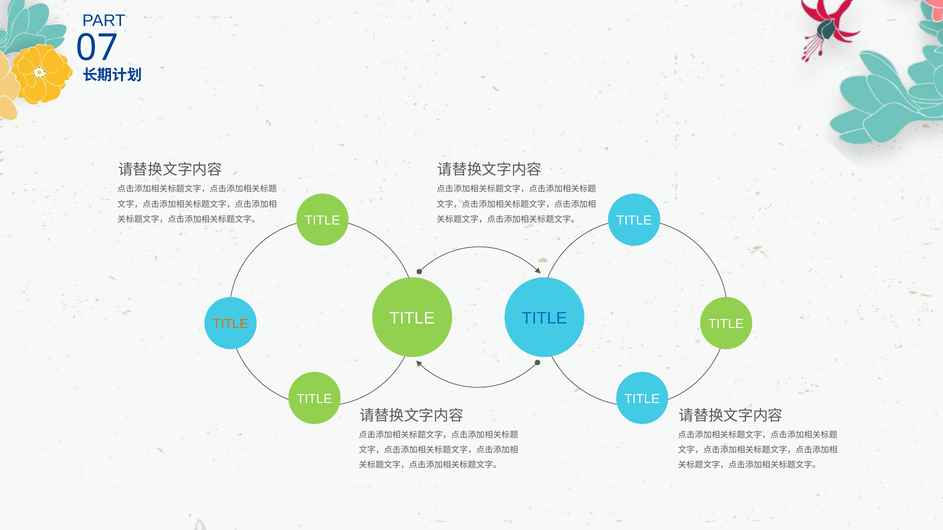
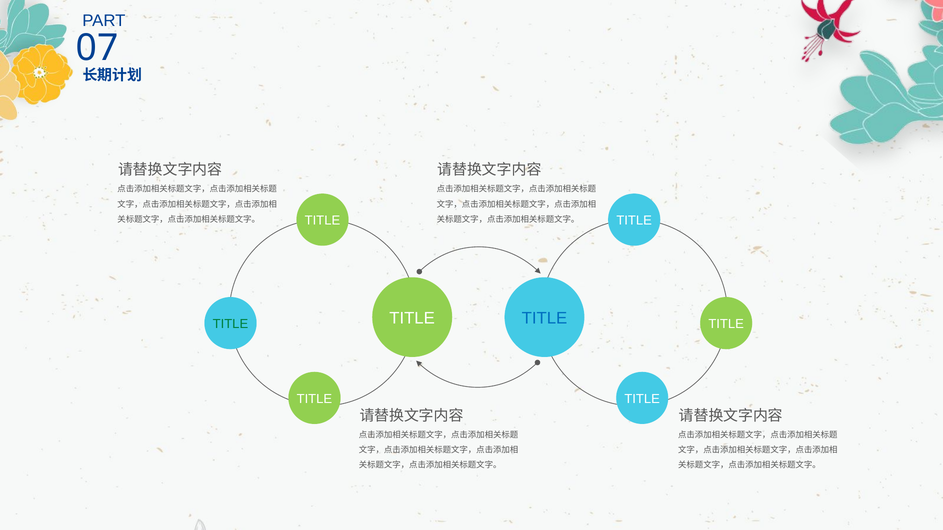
TITLE at (230, 324) colour: orange -> green
